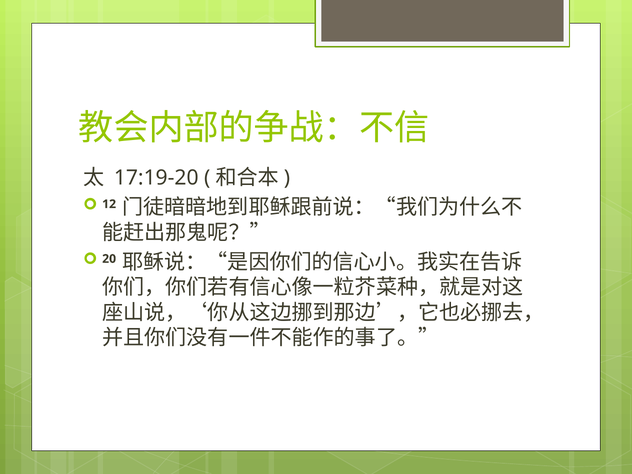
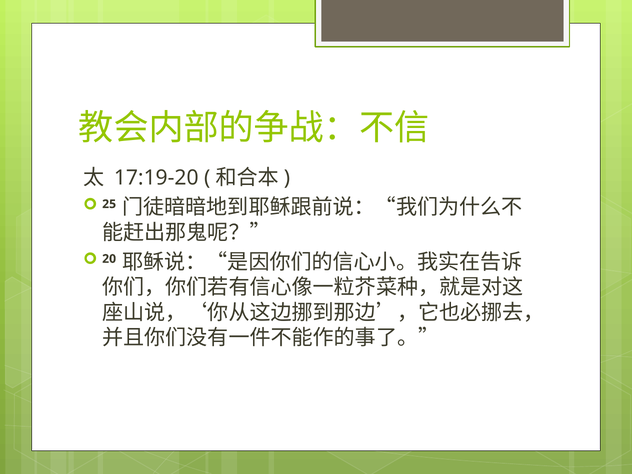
12: 12 -> 25
